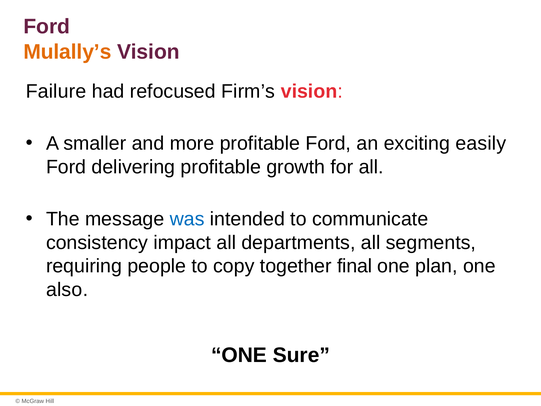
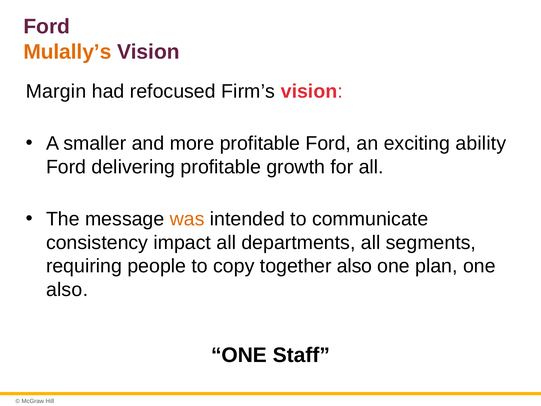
Failure: Failure -> Margin
easily: easily -> ability
was colour: blue -> orange
together final: final -> also
Sure: Sure -> Staff
